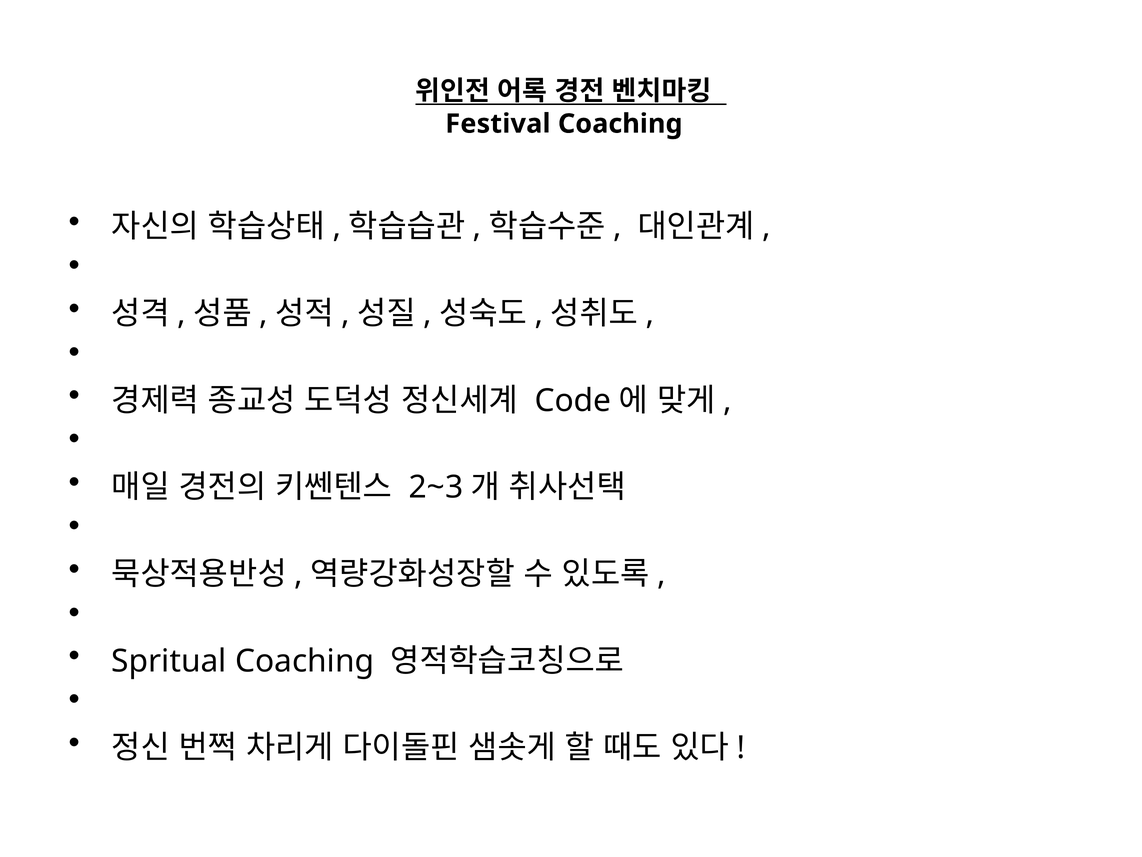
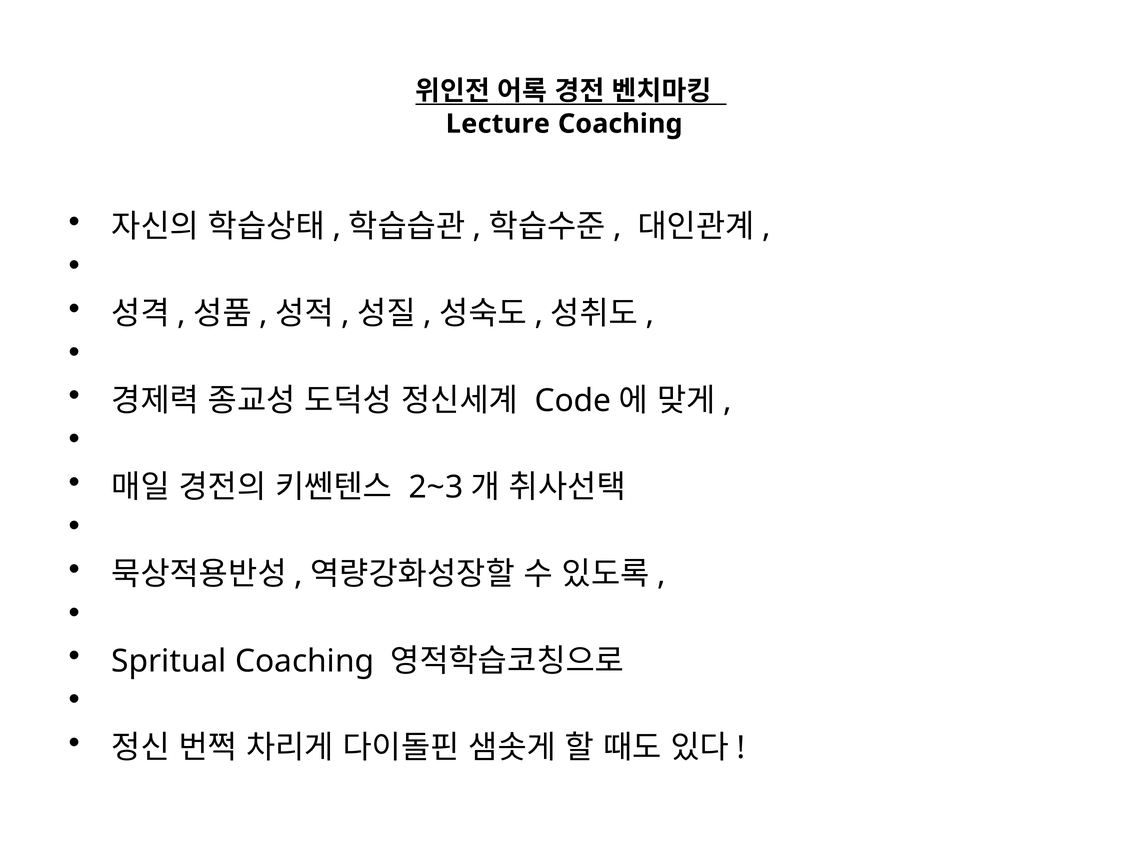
Festival: Festival -> Lecture
